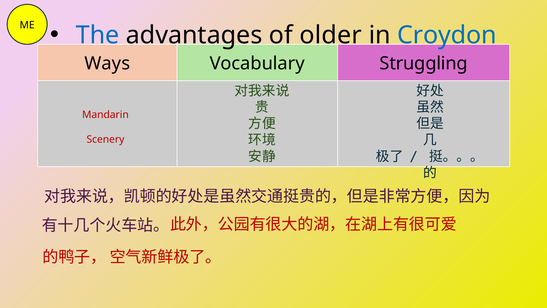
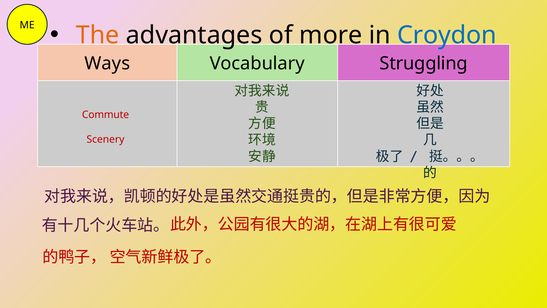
The colour: blue -> orange
older: older -> more
Mandarin: Mandarin -> Commute
